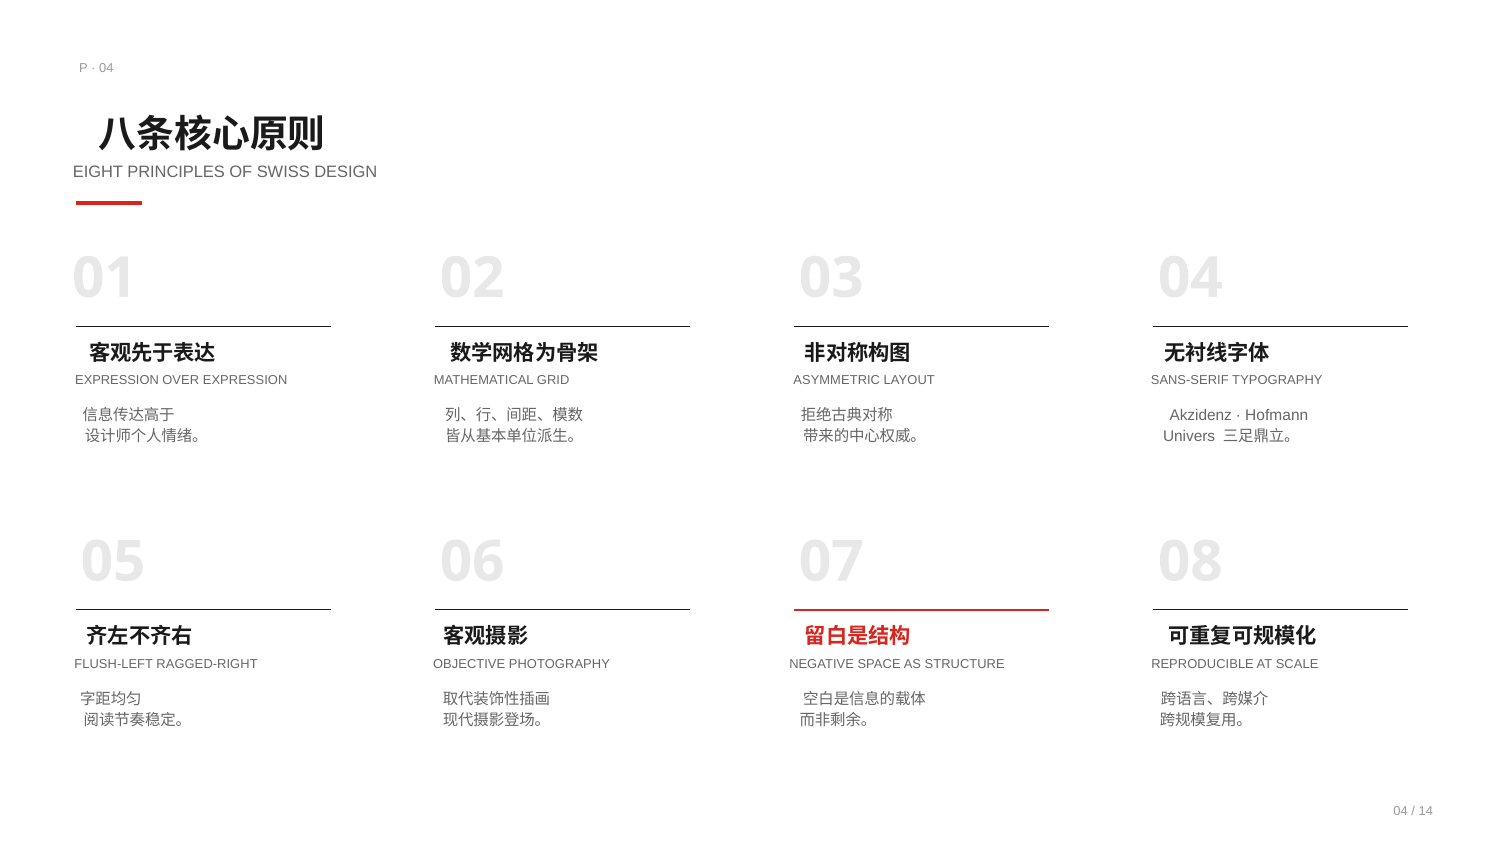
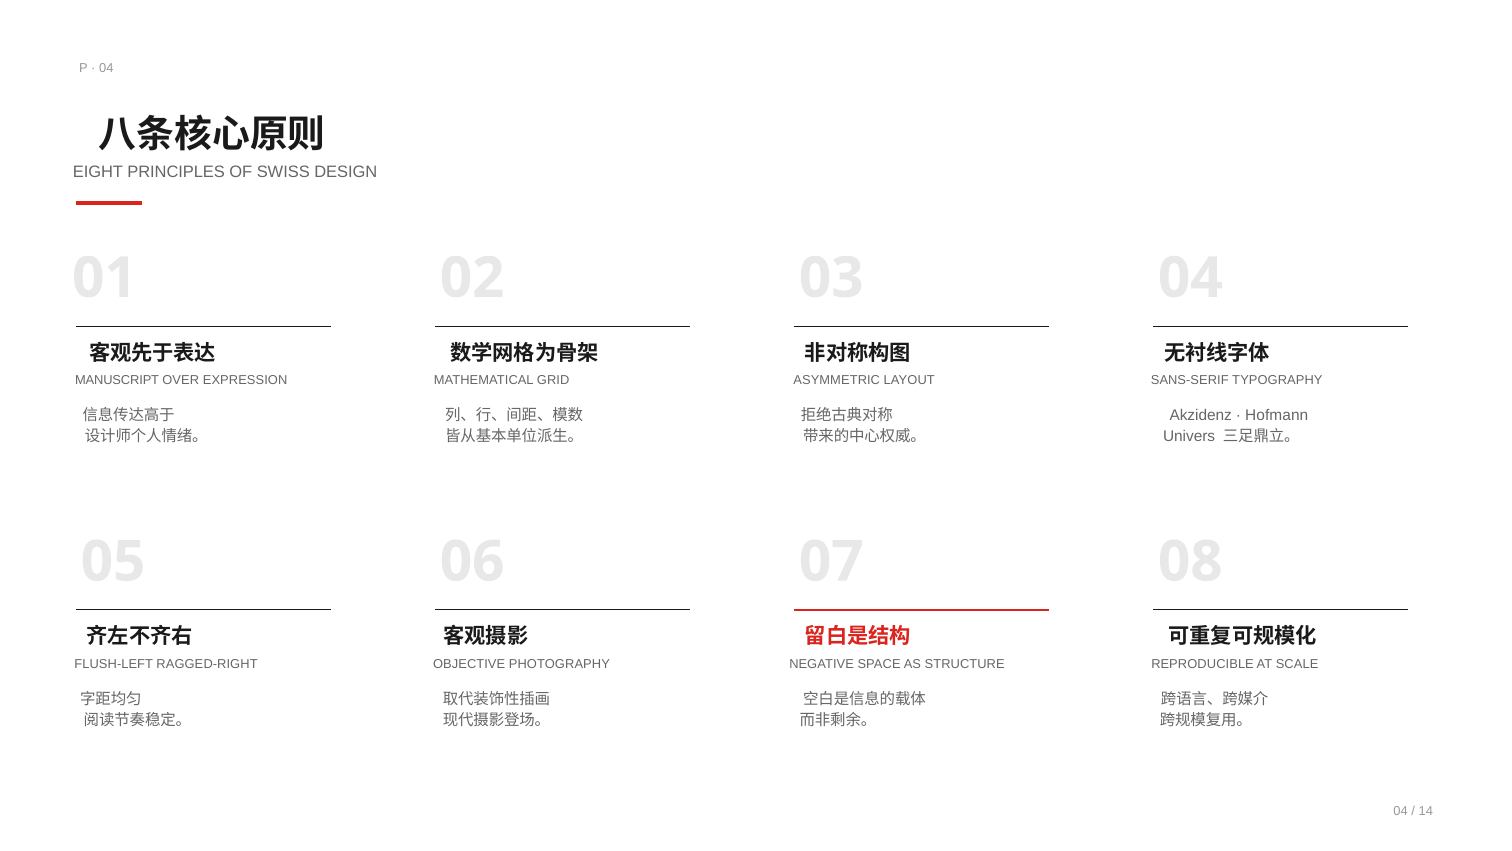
EXPRESSION at (117, 380): EXPRESSION -> MANUSCRIPT
